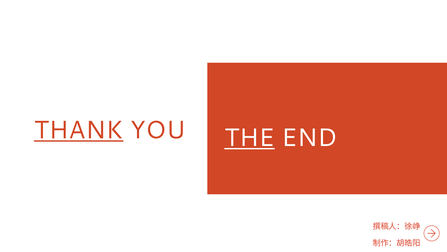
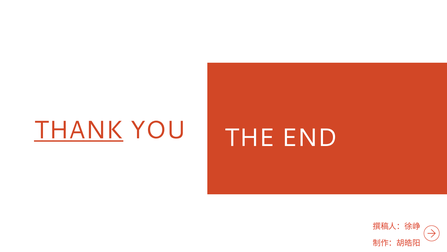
THE underline: present -> none
